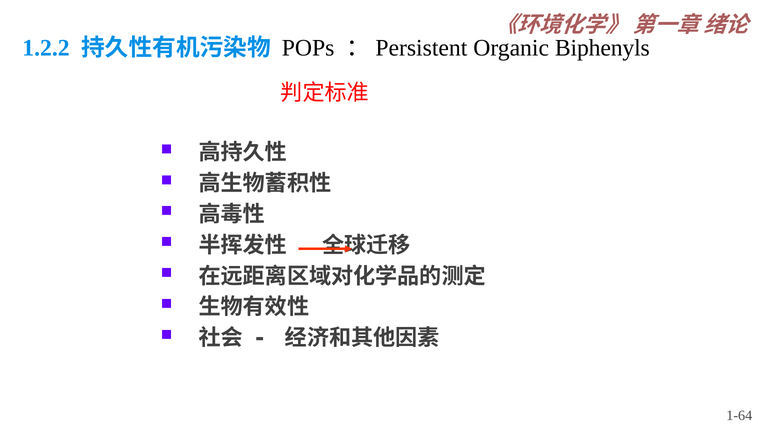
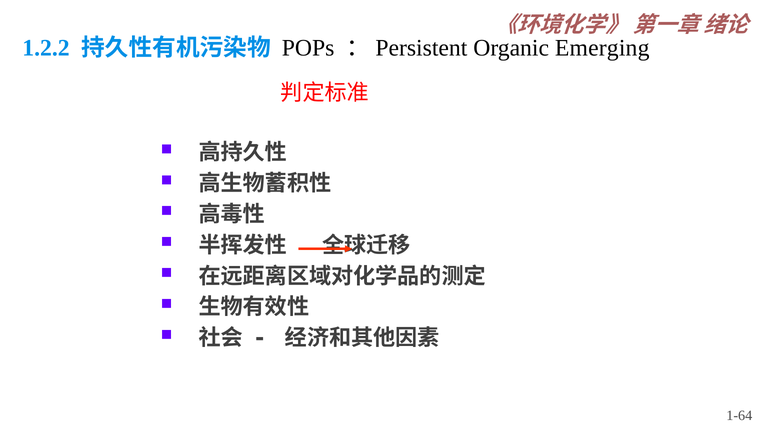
Biphenyls: Biphenyls -> Emerging
